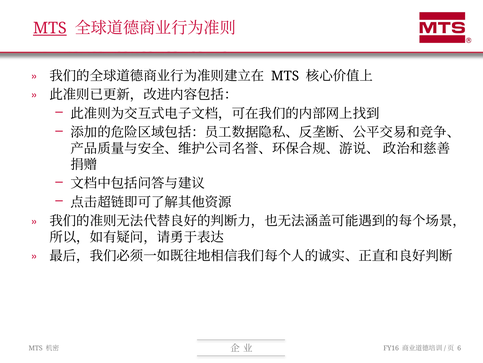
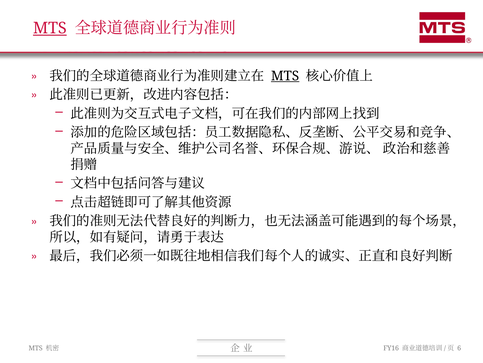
MTS at (285, 76) underline: none -> present
